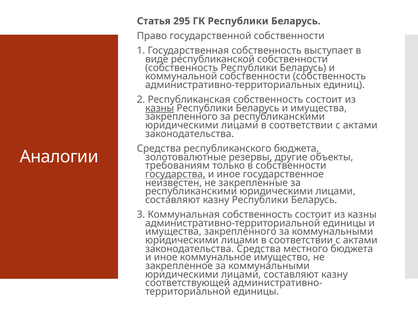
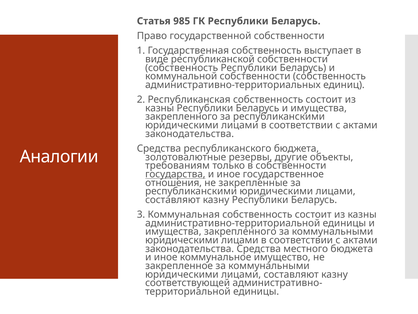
295: 295 -> 985
казны at (160, 108) underline: present -> none
неизвестен: неизвестен -> отношения
